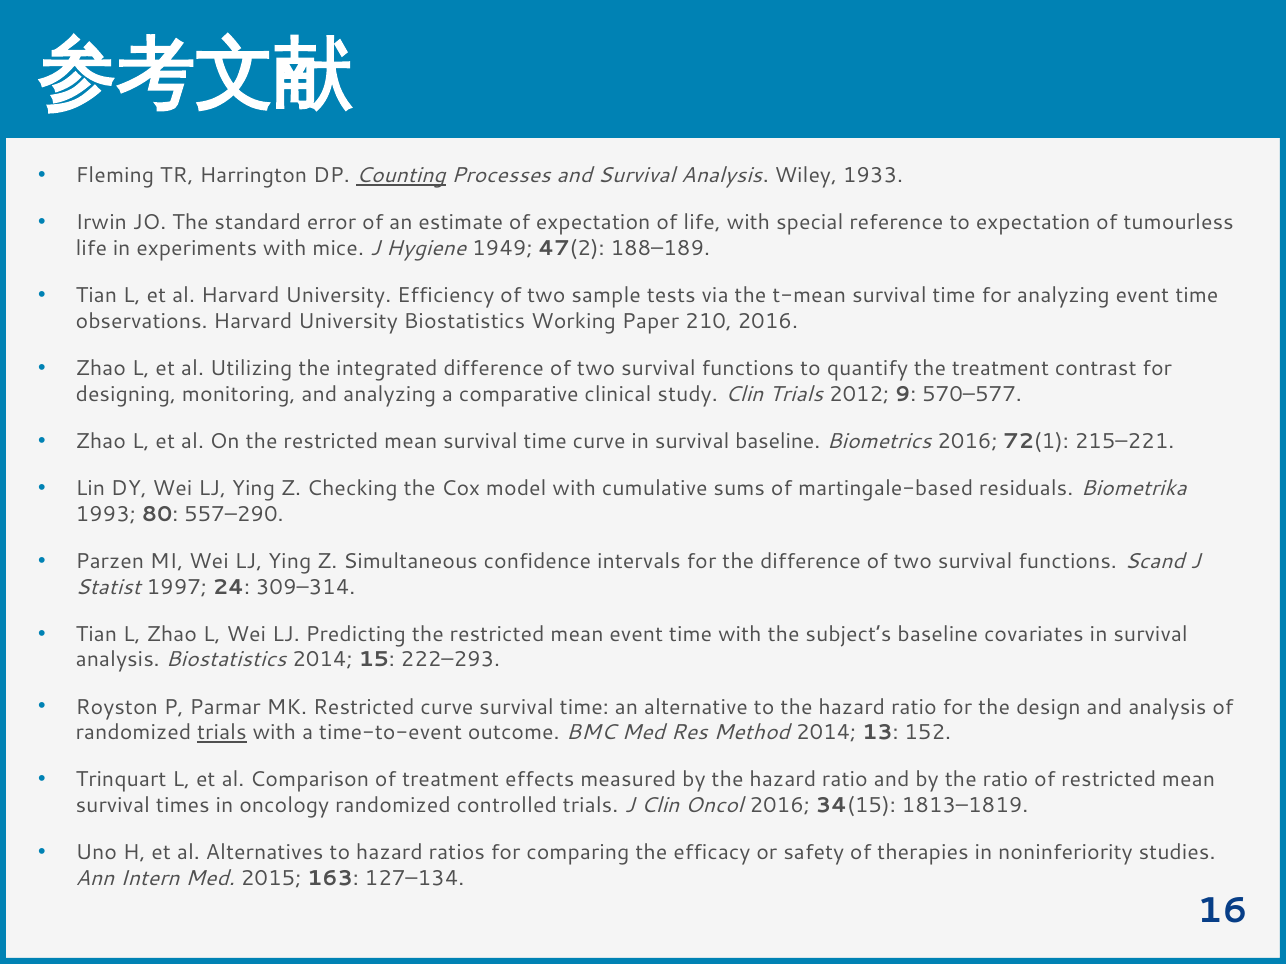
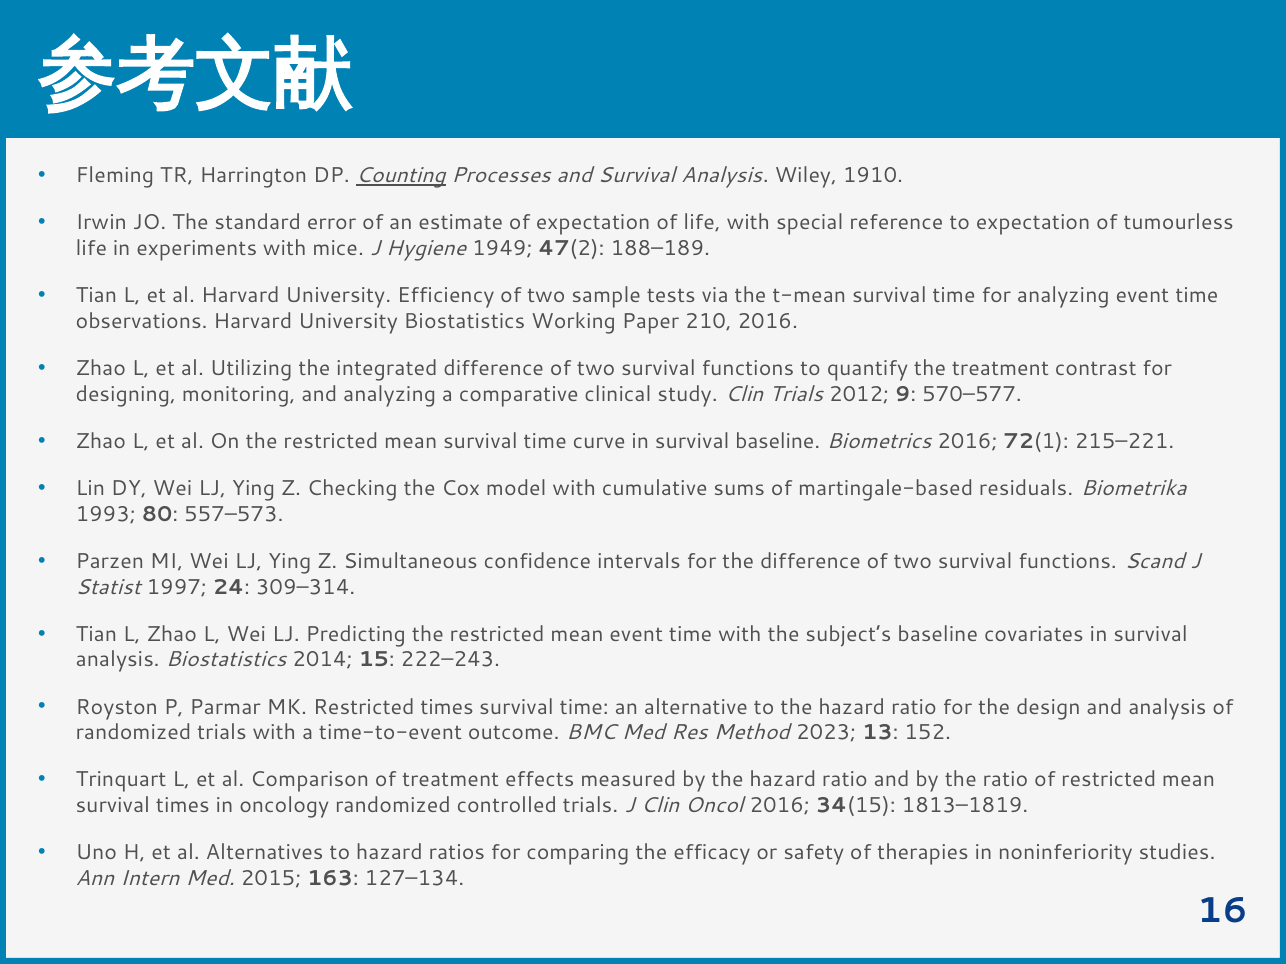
1933: 1933 -> 1910
557–290: 557–290 -> 557–573
222–293: 222–293 -> 222–243
Restricted curve: curve -> times
trials at (222, 733) underline: present -> none
Method 2014: 2014 -> 2023
